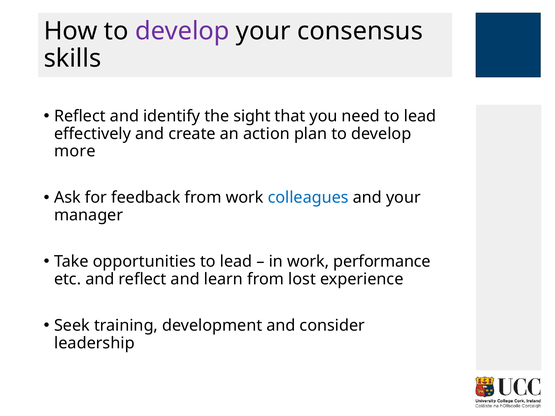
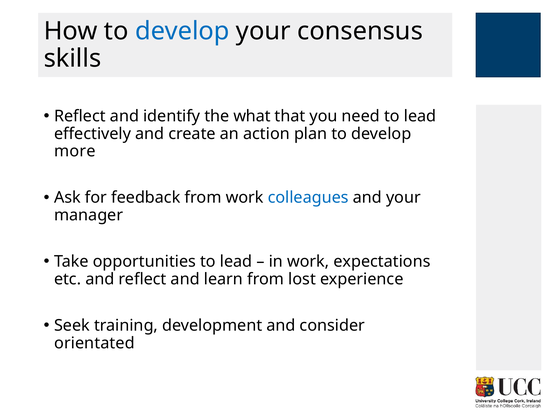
develop at (182, 31) colour: purple -> blue
sight: sight -> what
performance: performance -> expectations
leadership: leadership -> orientated
